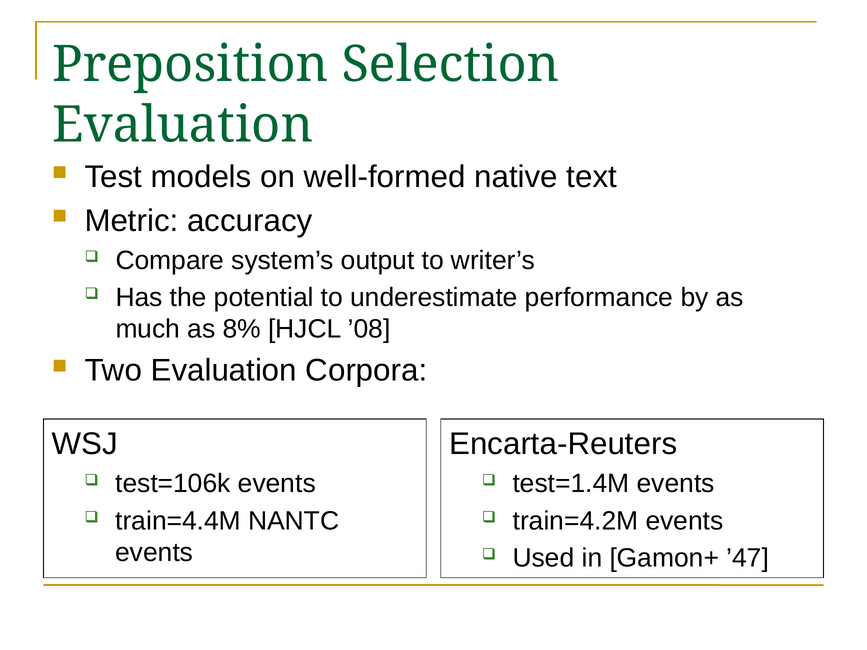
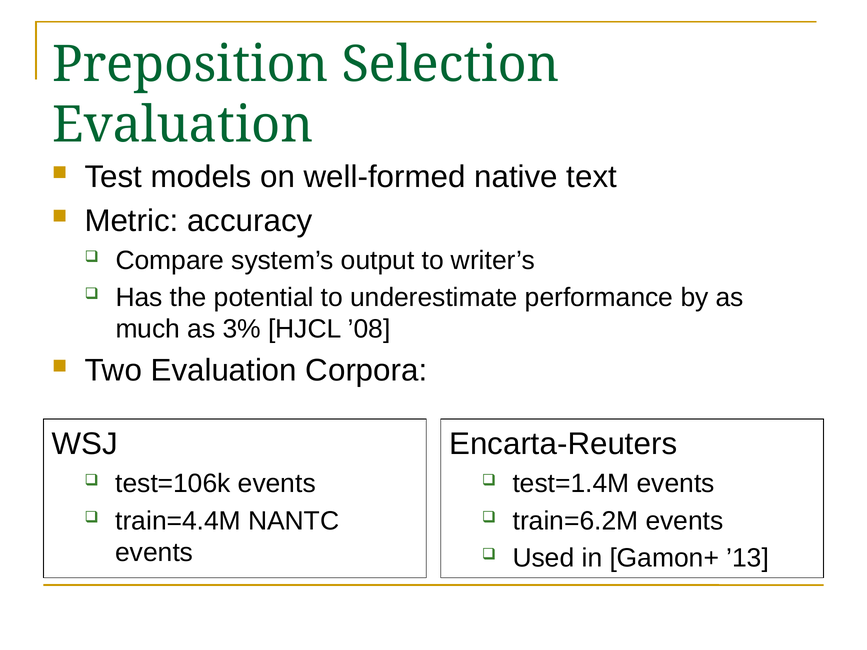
8%: 8% -> 3%
train=4.2M: train=4.2M -> train=6.2M
’47: ’47 -> ’13
